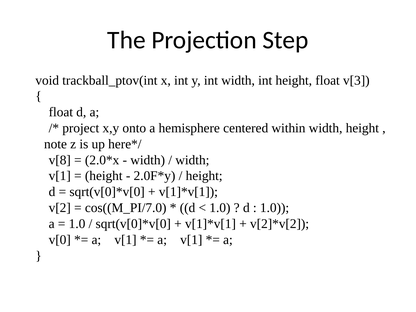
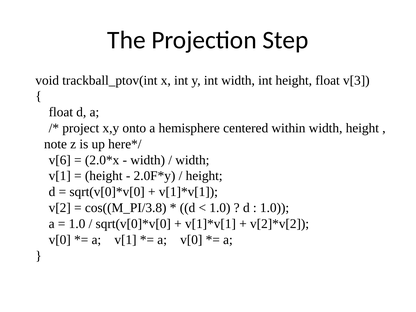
v[8: v[8 -> v[6
cos((M_PI/7.0: cos((M_PI/7.0 -> cos((M_PI/3.8
v[1 at (191, 240): v[1 -> v[0
